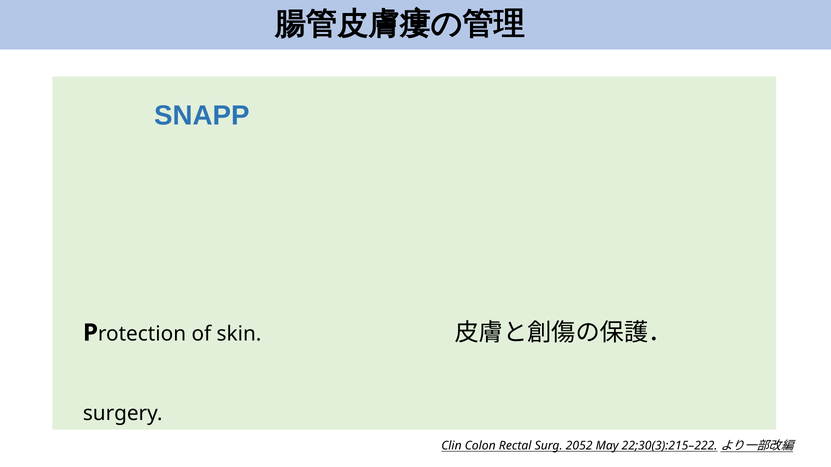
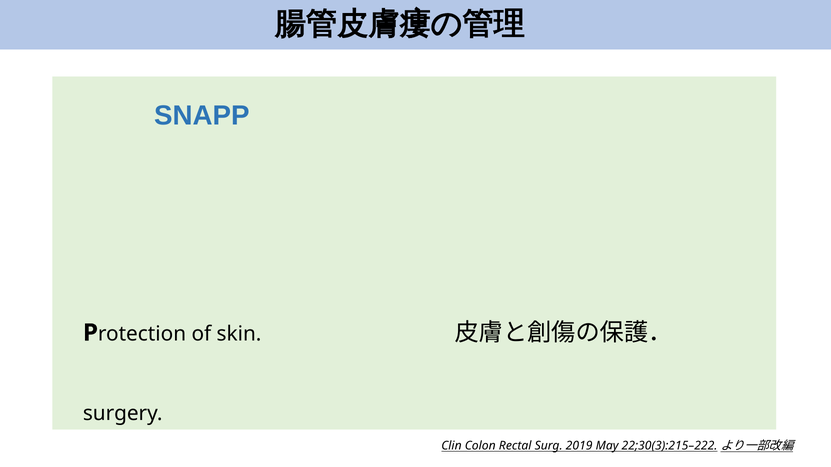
2052: 2052 -> 2019
